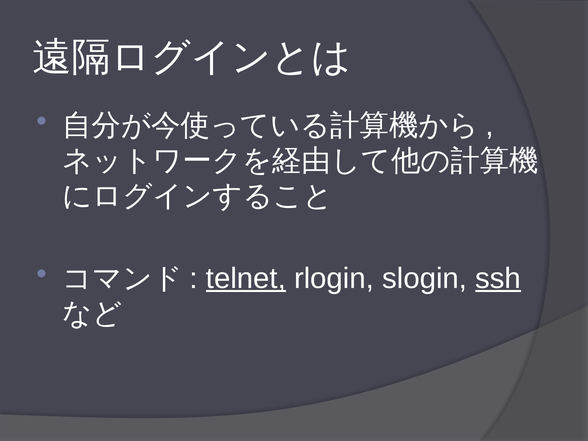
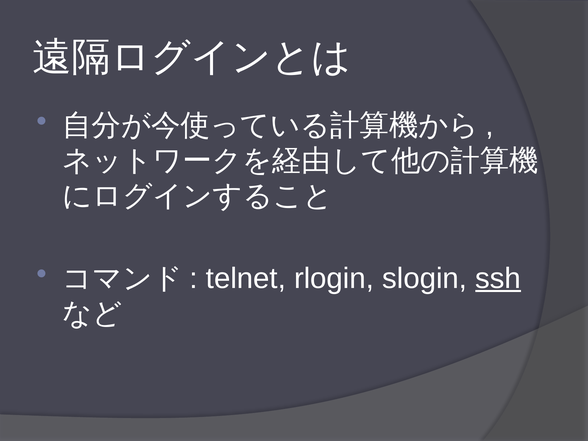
telnet underline: present -> none
